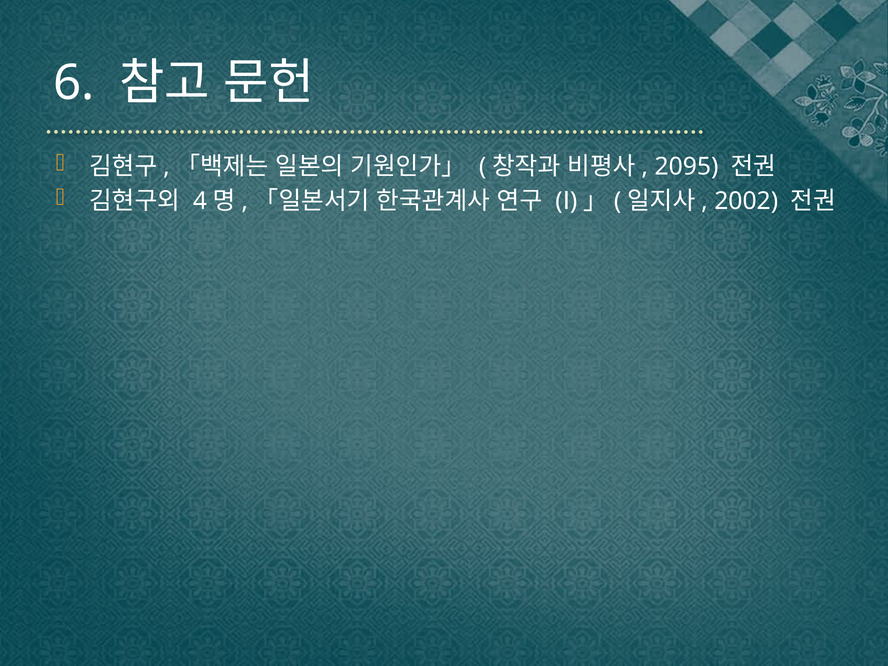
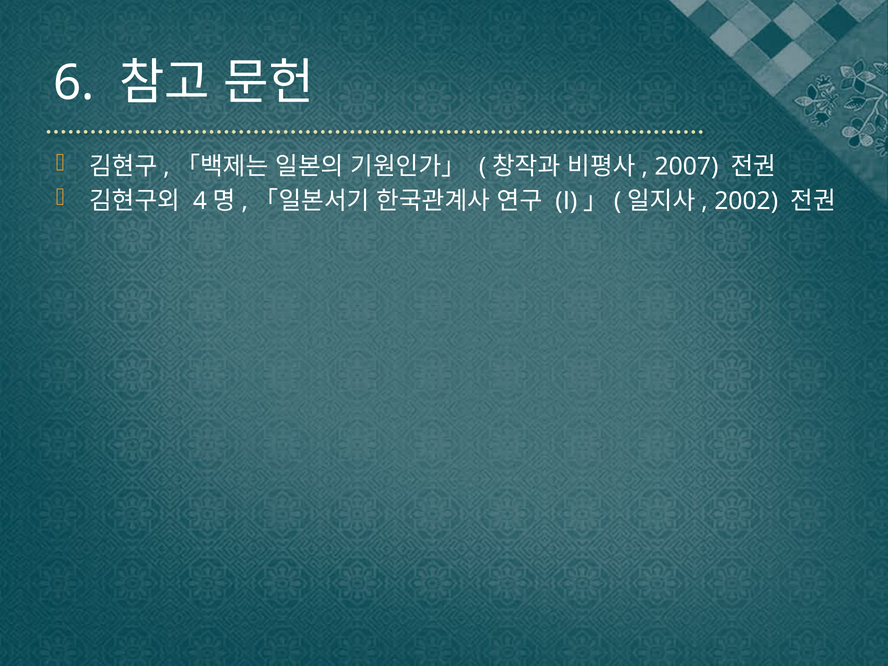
2095: 2095 -> 2007
